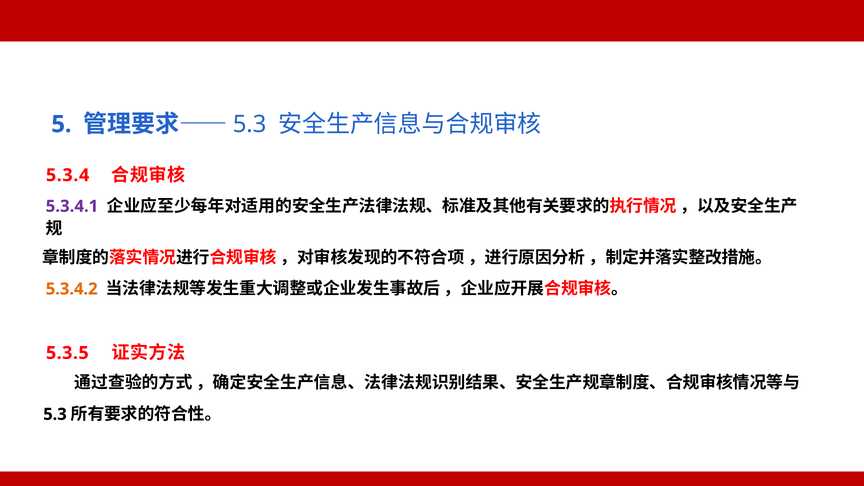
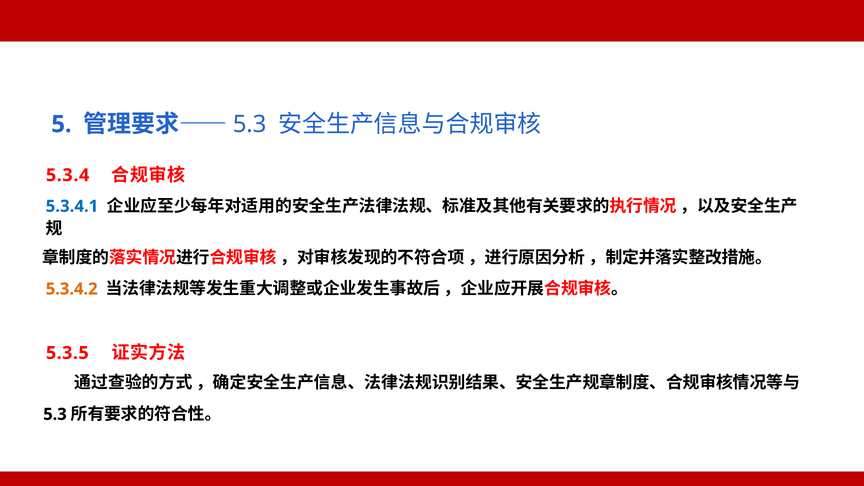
5.3.4.1 colour: purple -> blue
